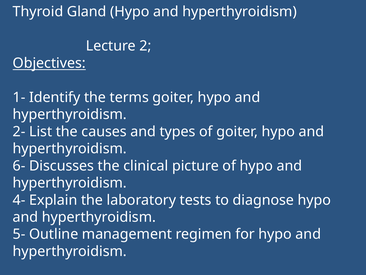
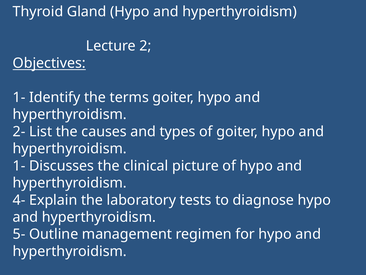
6- at (19, 166): 6- -> 1-
